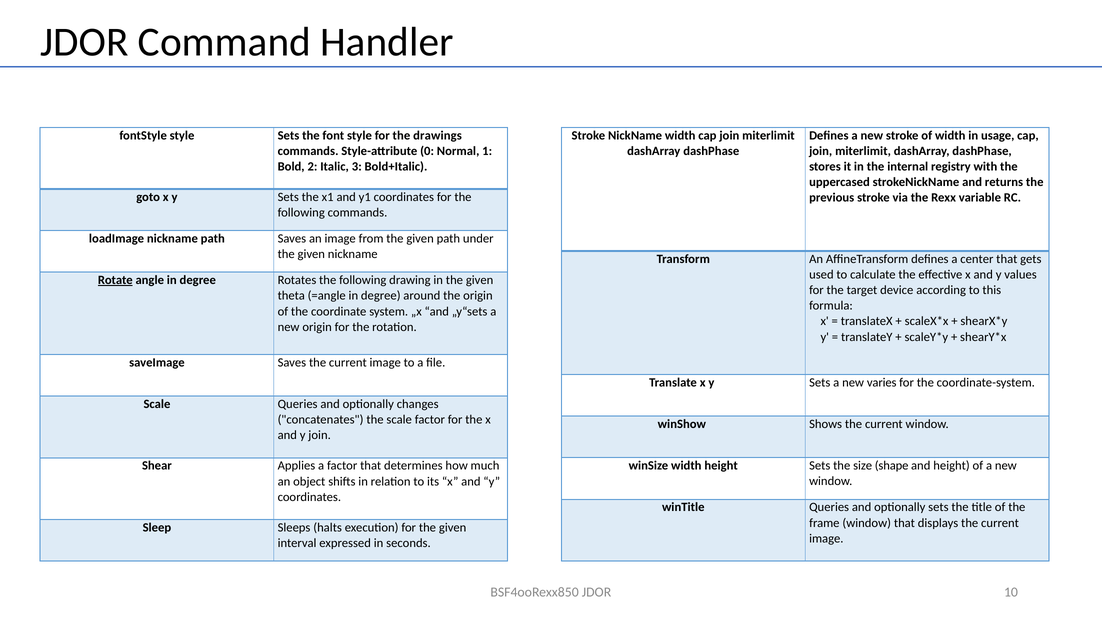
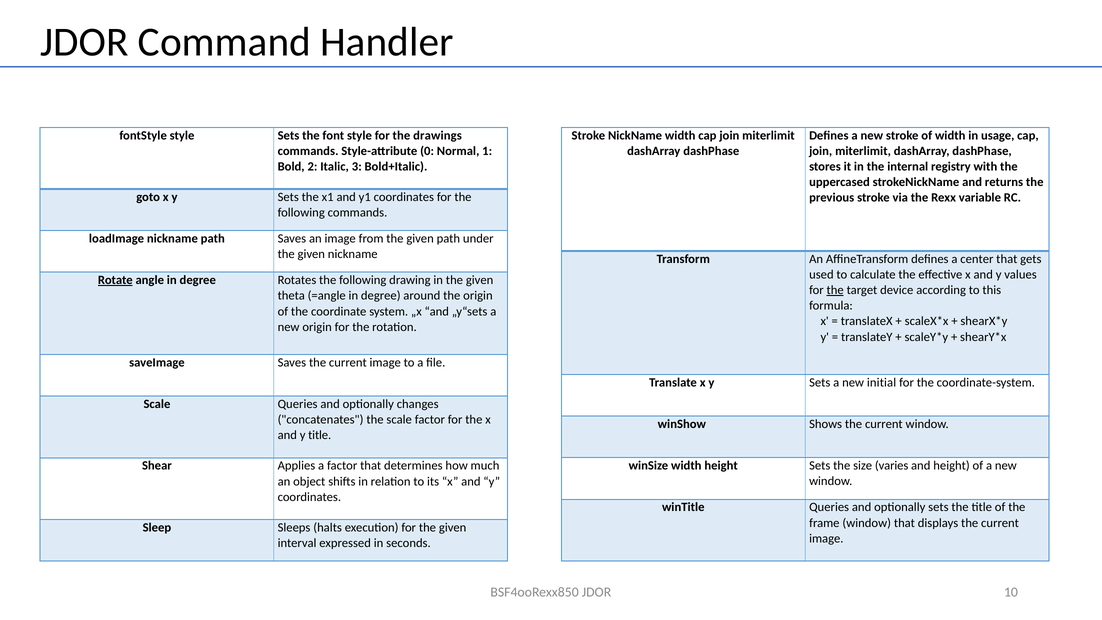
the at (835, 290) underline: none -> present
varies: varies -> initial
y join: join -> title
shape: shape -> varies
